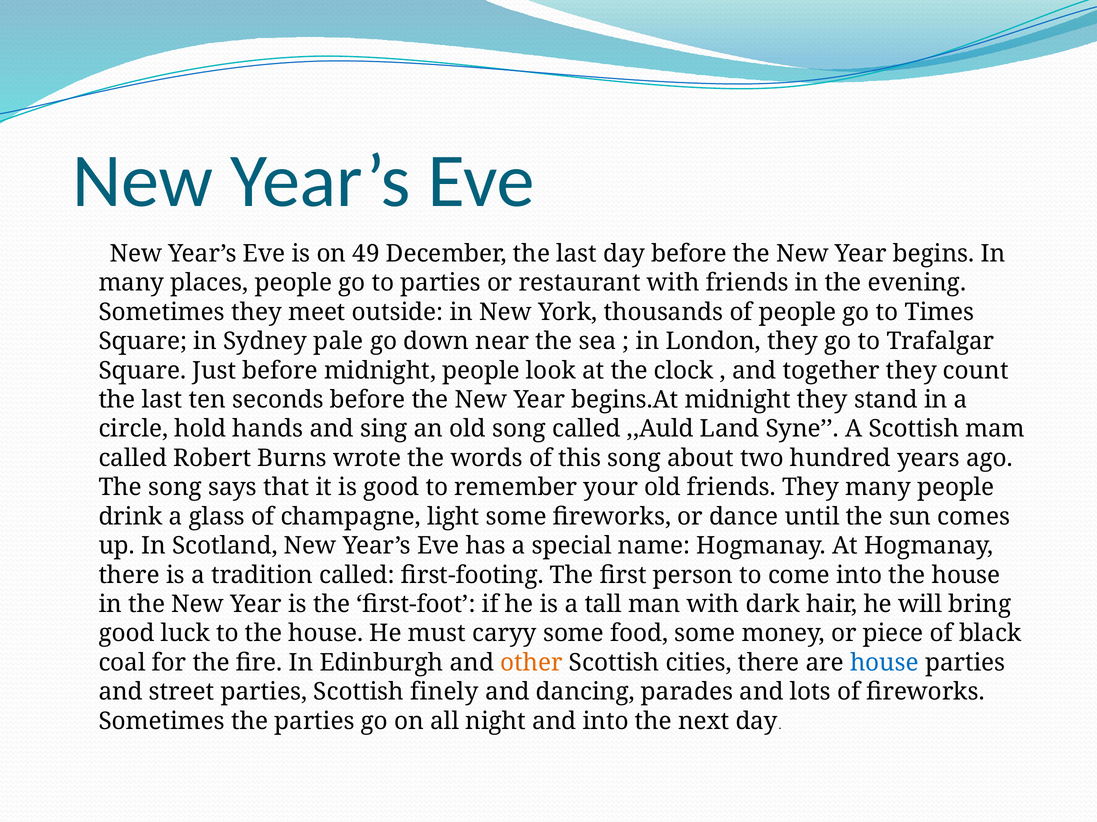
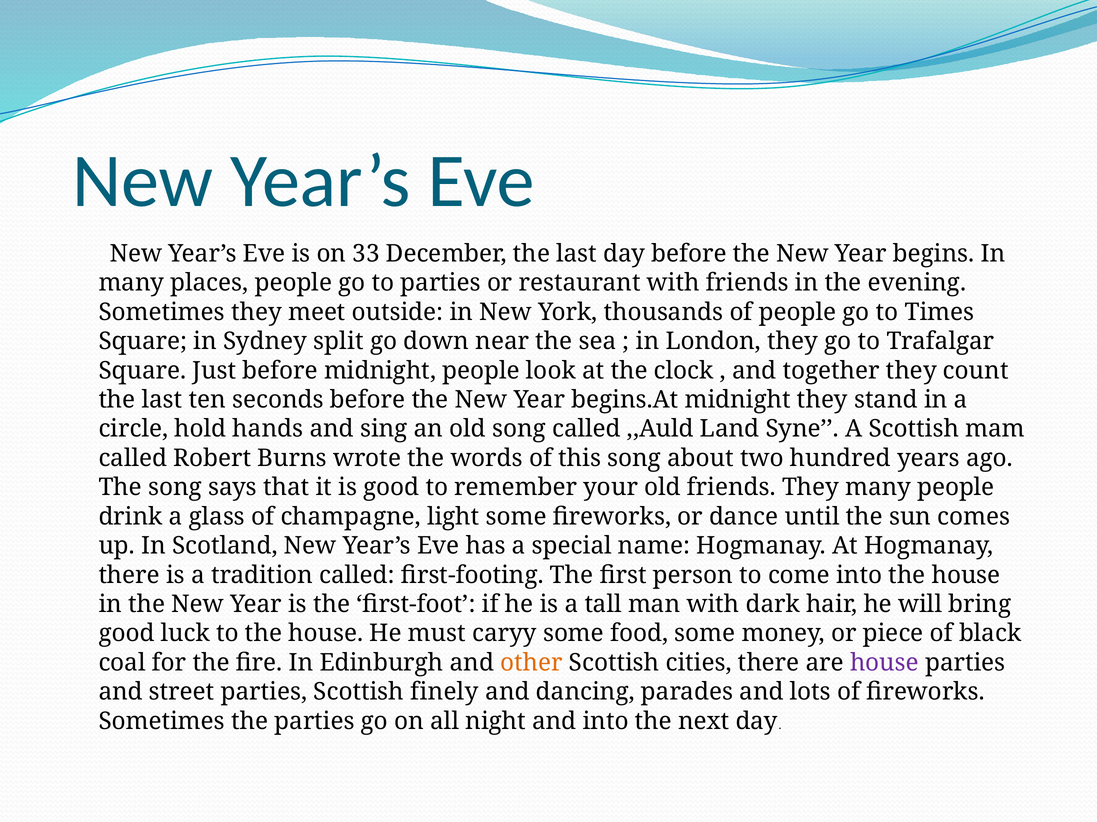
49: 49 -> 33
pale: pale -> split
house at (884, 663) colour: blue -> purple
